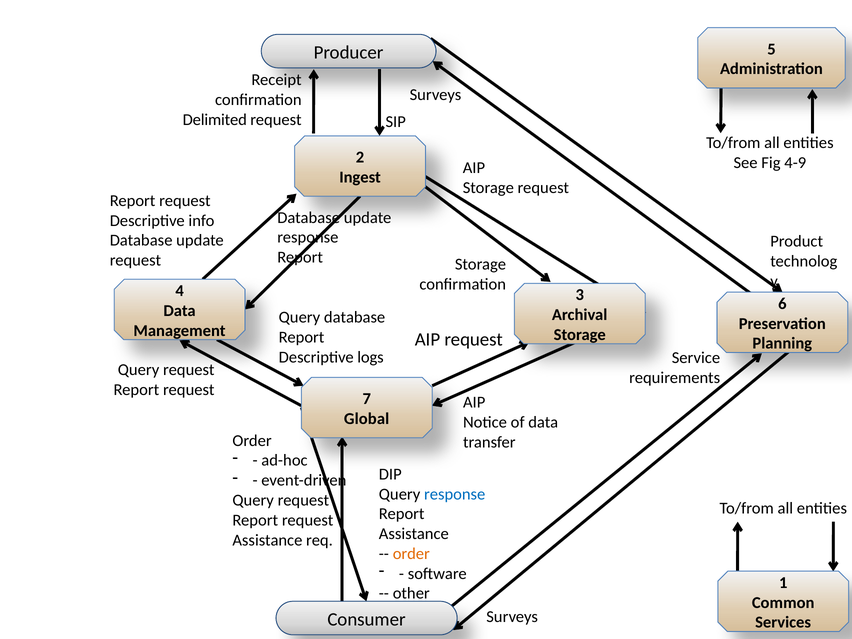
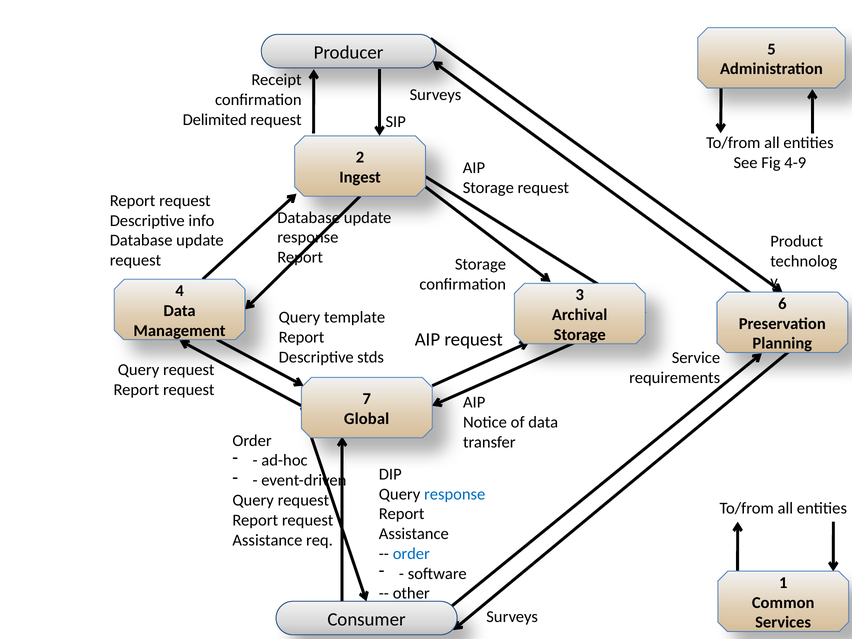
Query database: database -> template
logs: logs -> stds
order at (411, 554) colour: orange -> blue
